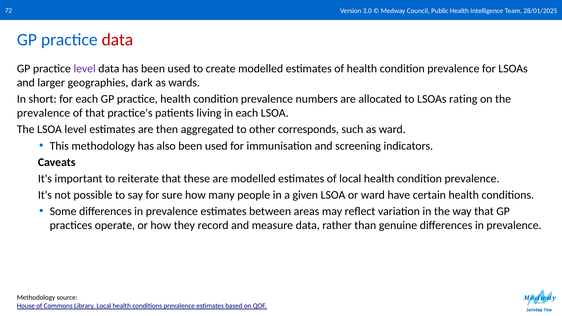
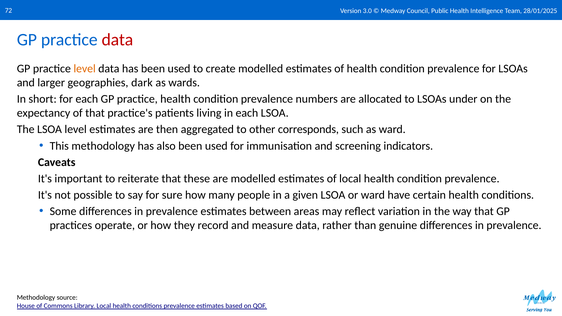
level at (85, 69) colour: purple -> orange
rating: rating -> under
prevalence at (43, 113): prevalence -> expectancy
